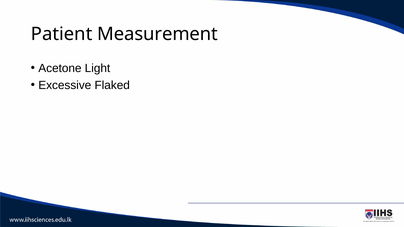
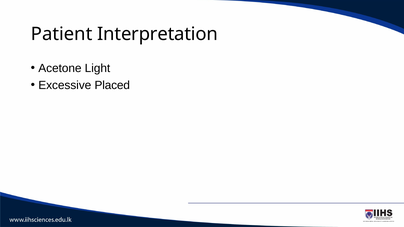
Measurement: Measurement -> Interpretation
Flaked: Flaked -> Placed
